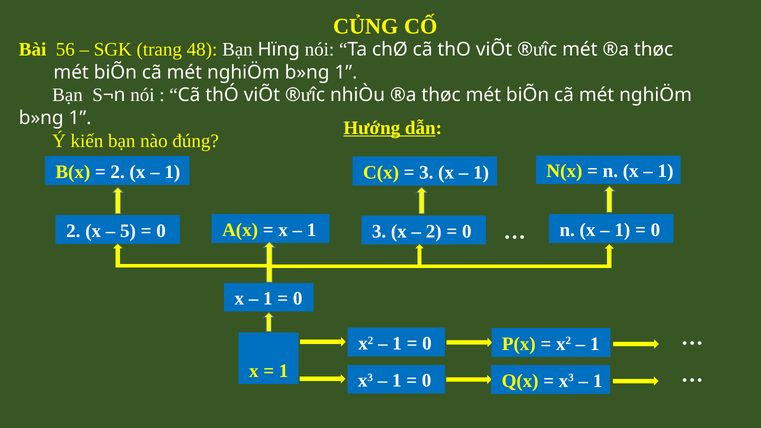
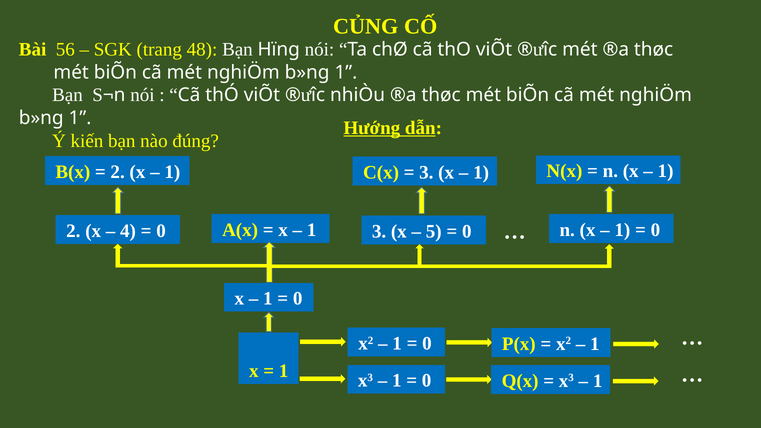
5: 5 -> 4
2 at (434, 231): 2 -> 5
